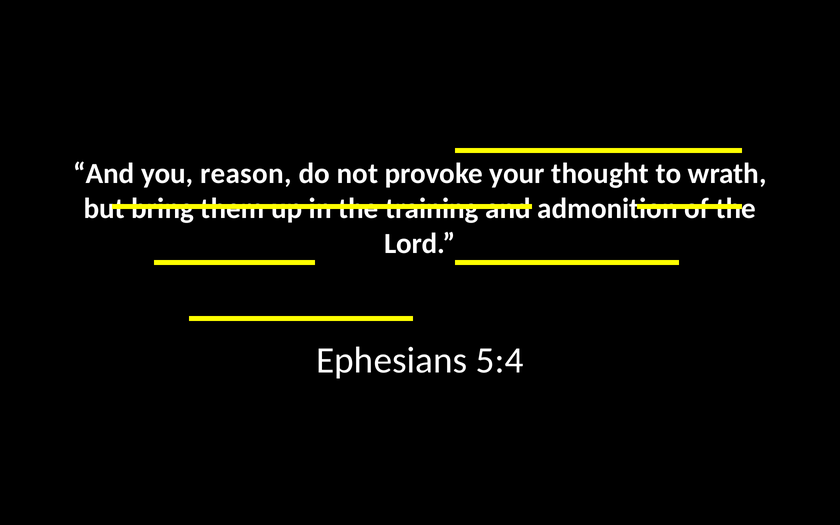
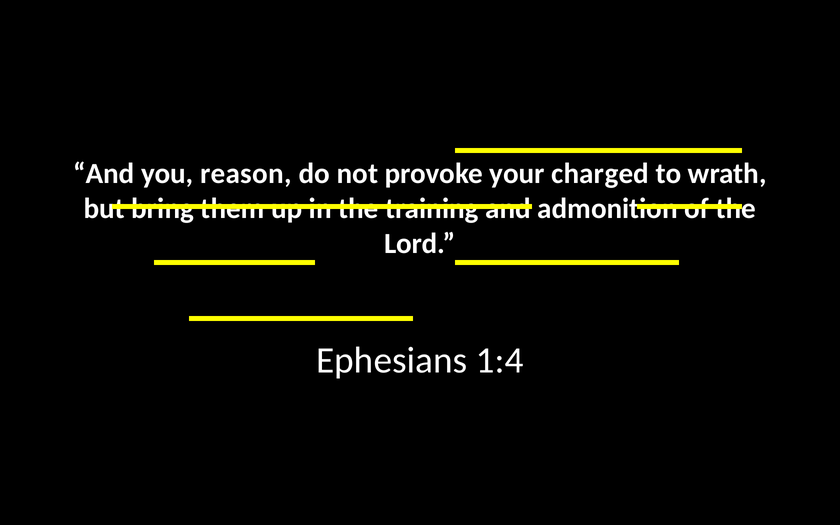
thought: thought -> charged
5:4: 5:4 -> 1:4
